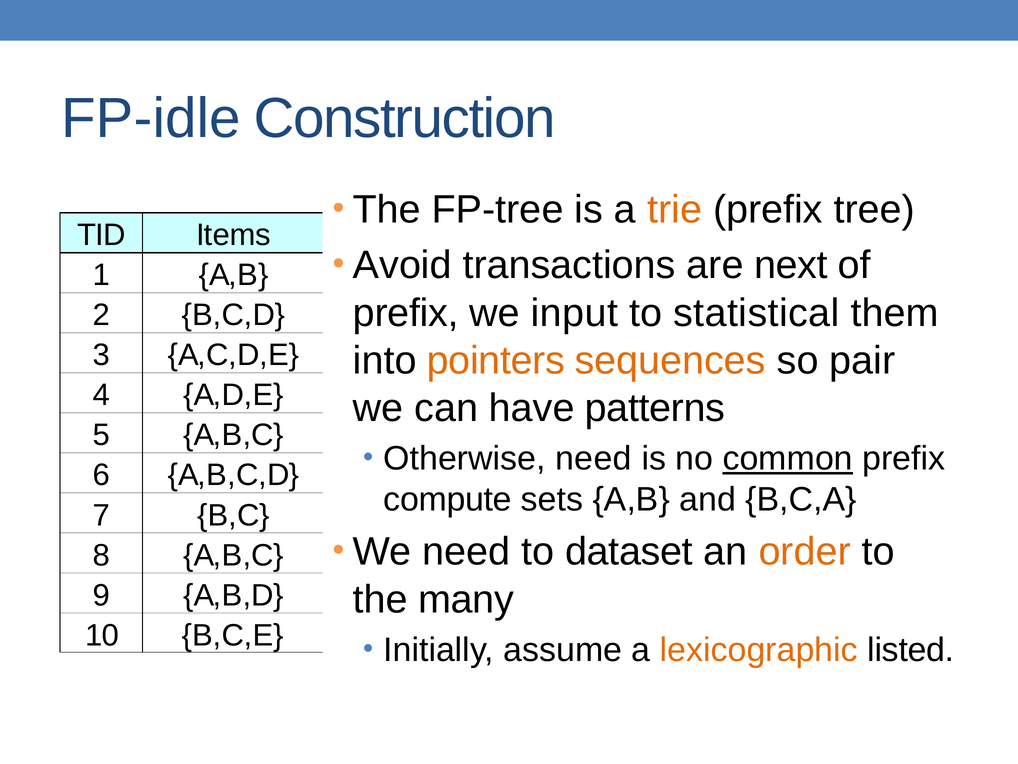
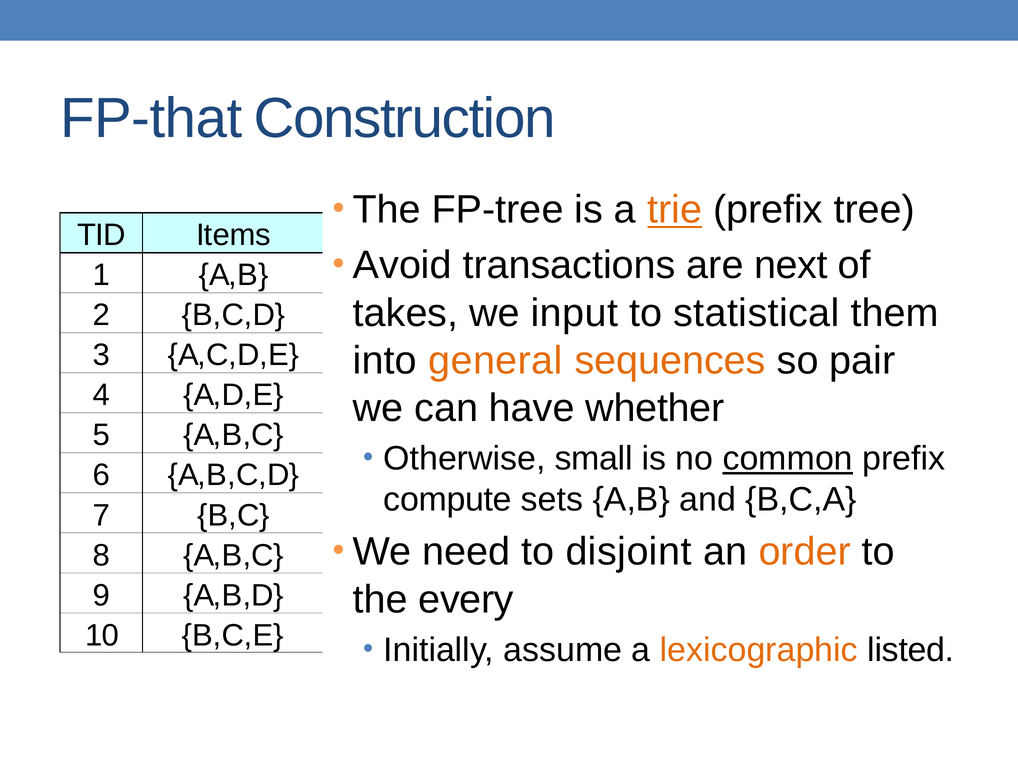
FP-idle: FP-idle -> FP-that
trie underline: none -> present
prefix at (406, 313): prefix -> takes
pointers: pointers -> general
patterns: patterns -> whether
Otherwise need: need -> small
dataset: dataset -> disjoint
many: many -> every
